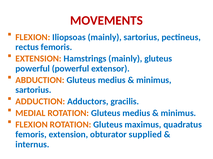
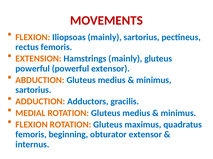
femoris extension: extension -> beginning
obturator supplied: supplied -> extensor
